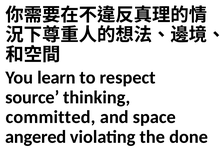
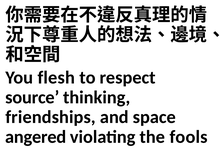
learn: learn -> flesh
committed: committed -> friendships
done: done -> fools
